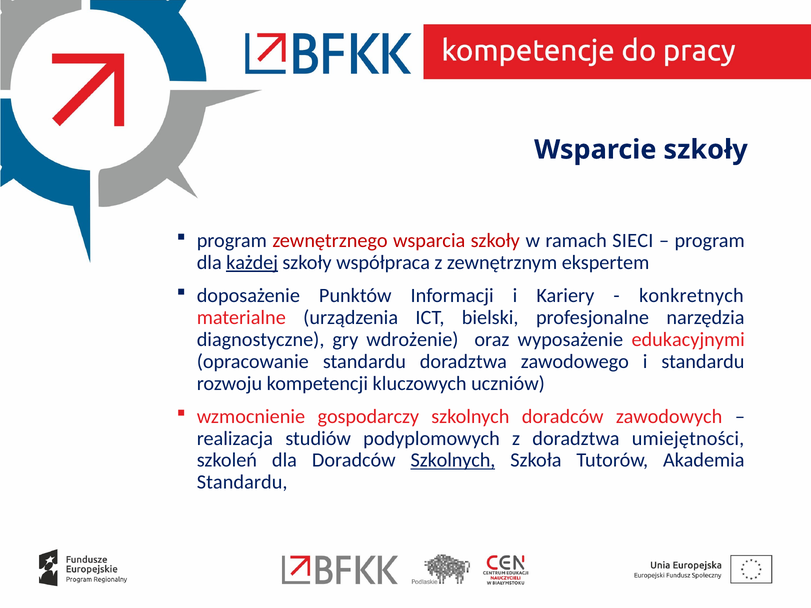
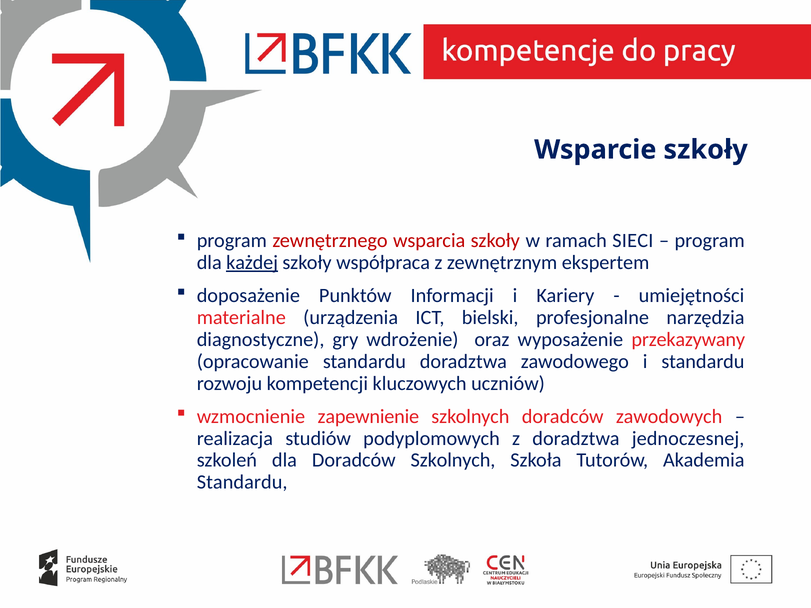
konkretnych: konkretnych -> umiejętności
edukacyjnymi: edukacyjnymi -> przekazywany
gospodarczy: gospodarczy -> zapewnienie
umiejętności: umiejętności -> jednoczesnej
Szkolnych at (453, 460) underline: present -> none
